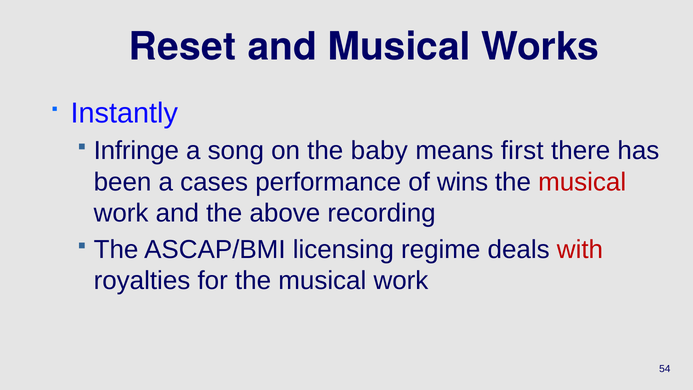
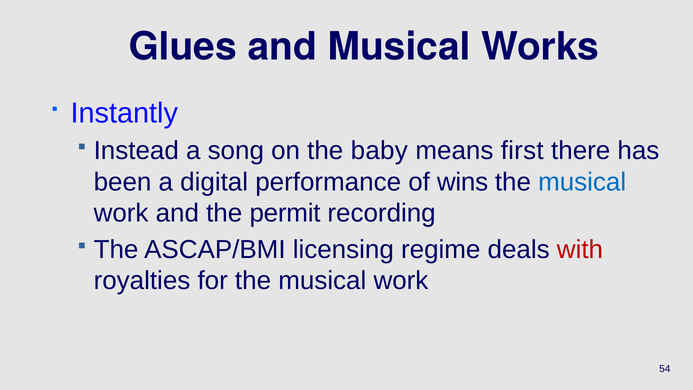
Reset: Reset -> Glues
Infringe: Infringe -> Instead
cases: cases -> digital
musical at (582, 182) colour: red -> blue
above: above -> permit
